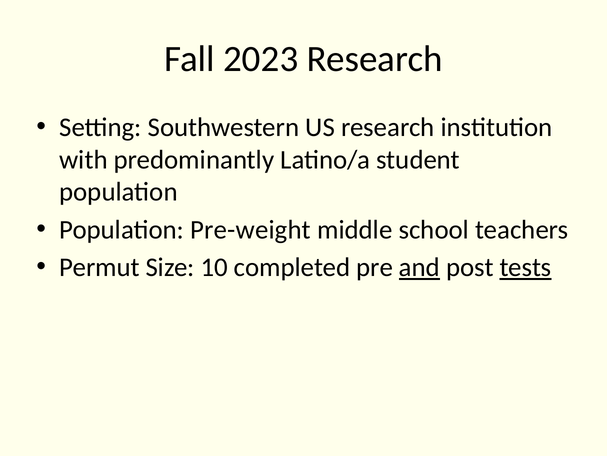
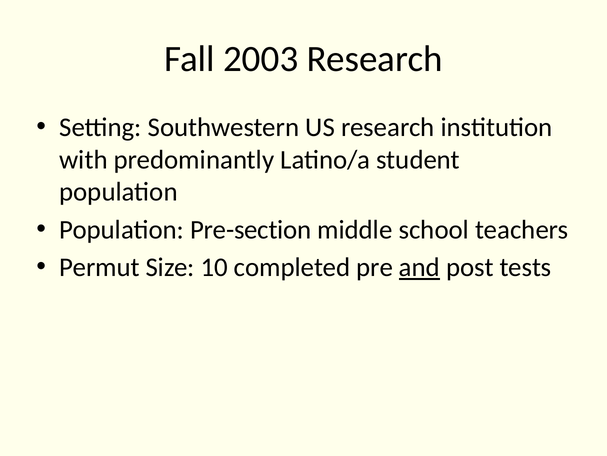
2023: 2023 -> 2003
Pre-weight: Pre-weight -> Pre-section
tests underline: present -> none
